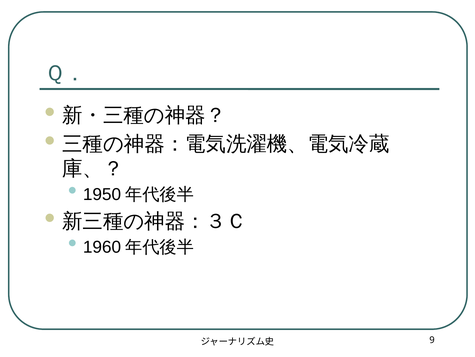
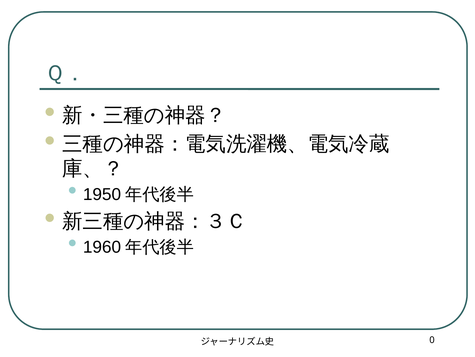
9: 9 -> 0
